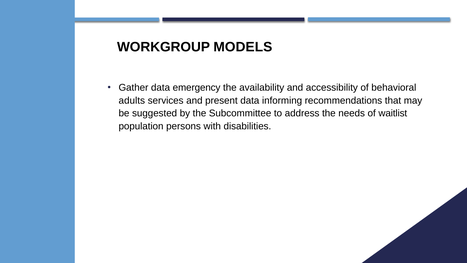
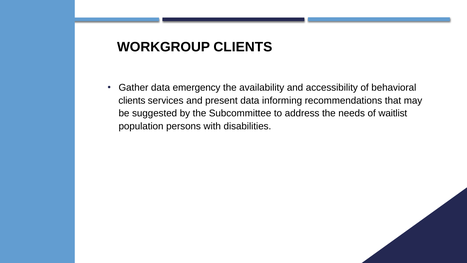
WORKGROUP MODELS: MODELS -> CLIENTS
adults at (132, 100): adults -> clients
